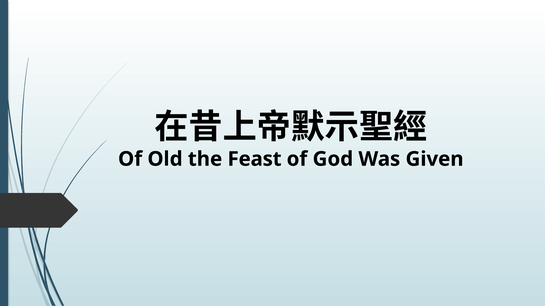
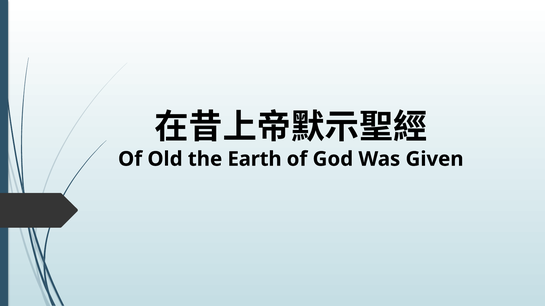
Feast: Feast -> Earth
